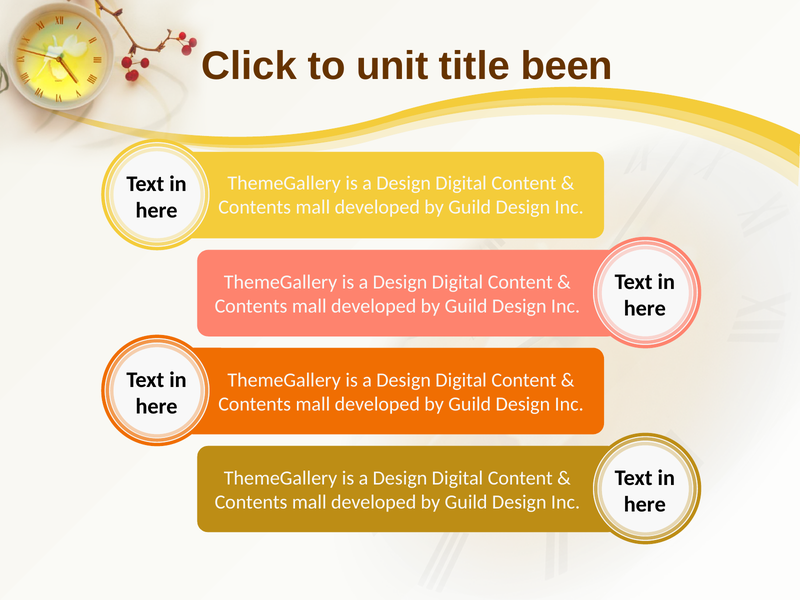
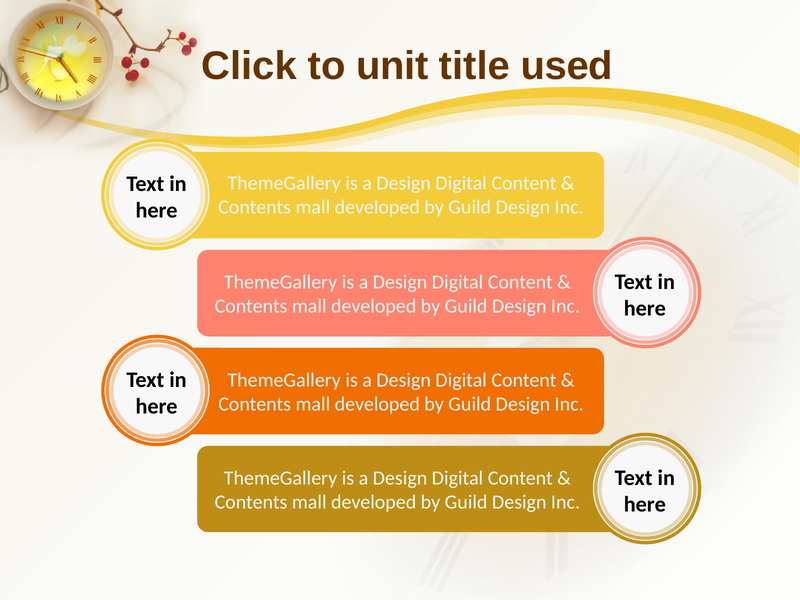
been: been -> used
